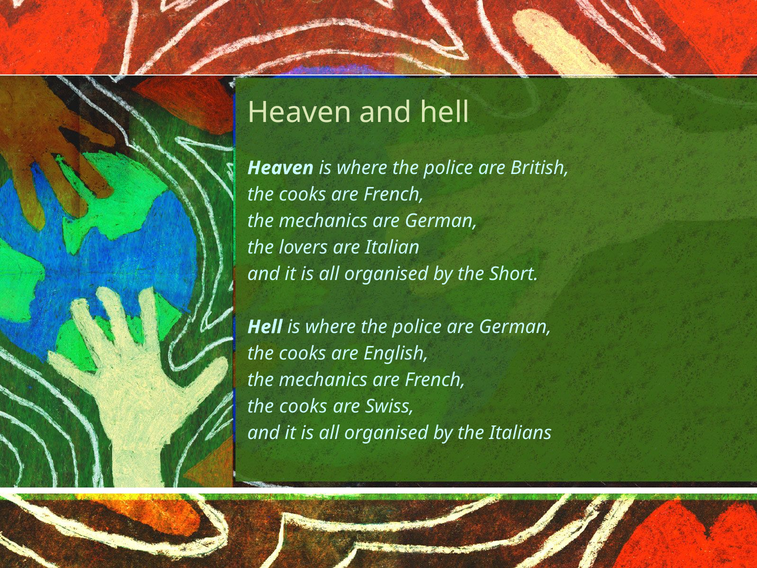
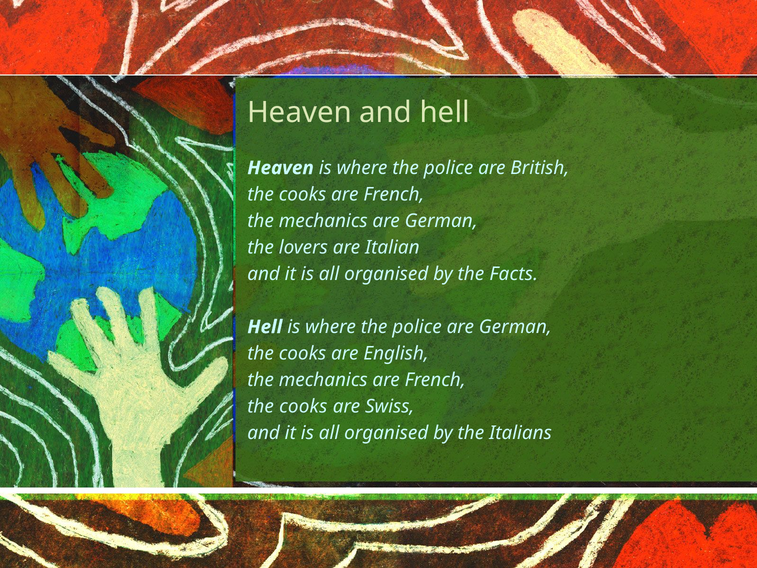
Short: Short -> Facts
